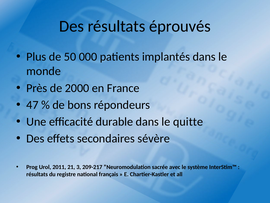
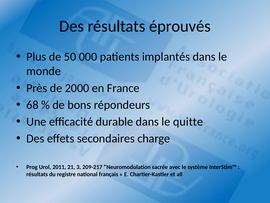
47: 47 -> 68
sévère: sévère -> charge
